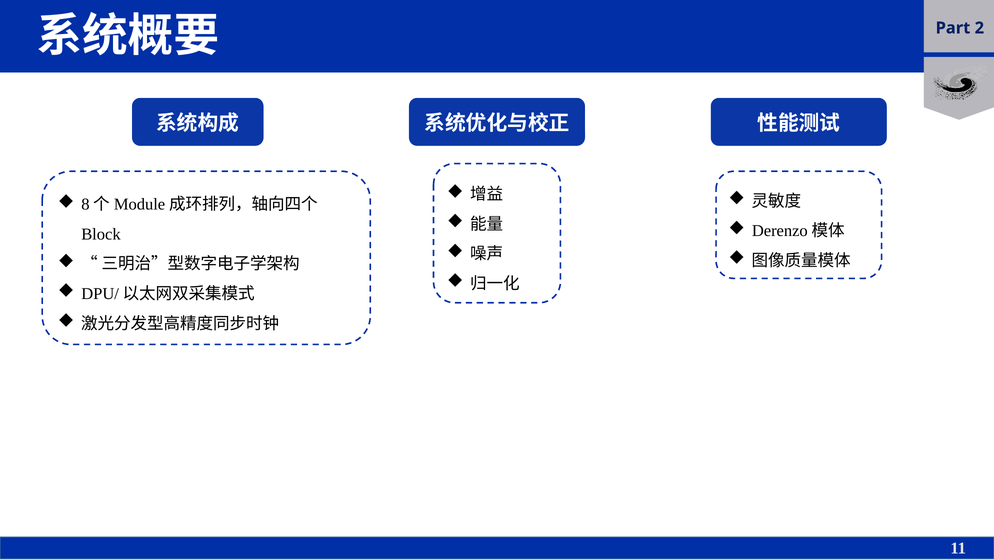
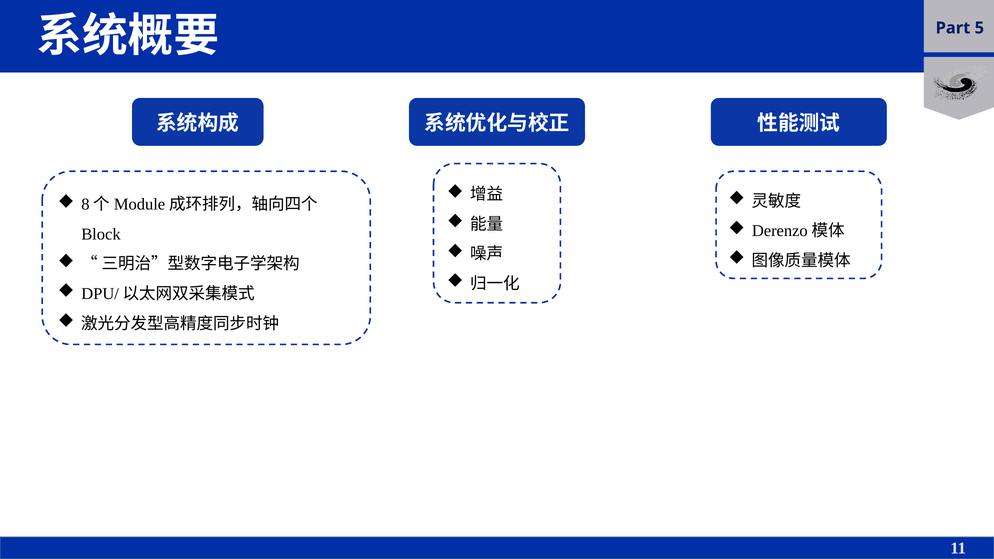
2: 2 -> 5
